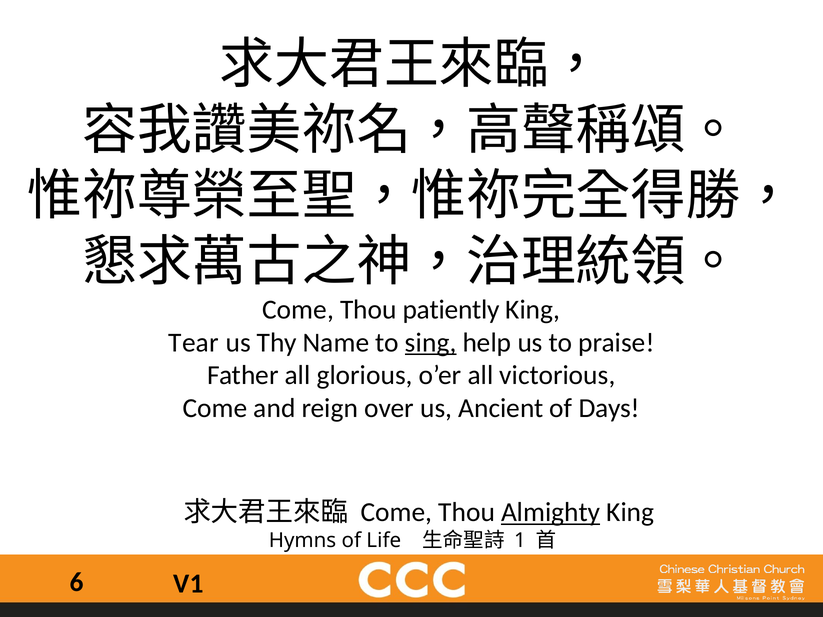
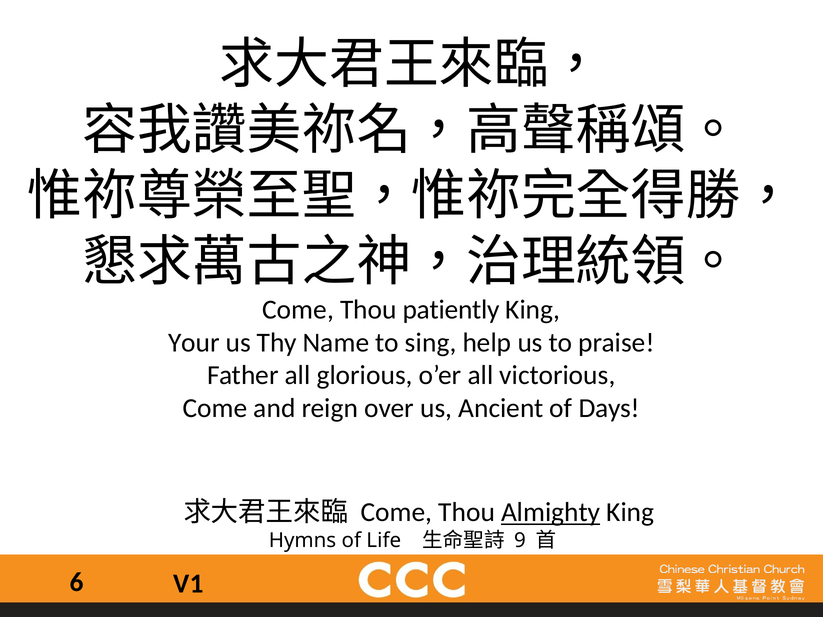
Tear: Tear -> Your
sing underline: present -> none
1: 1 -> 9
